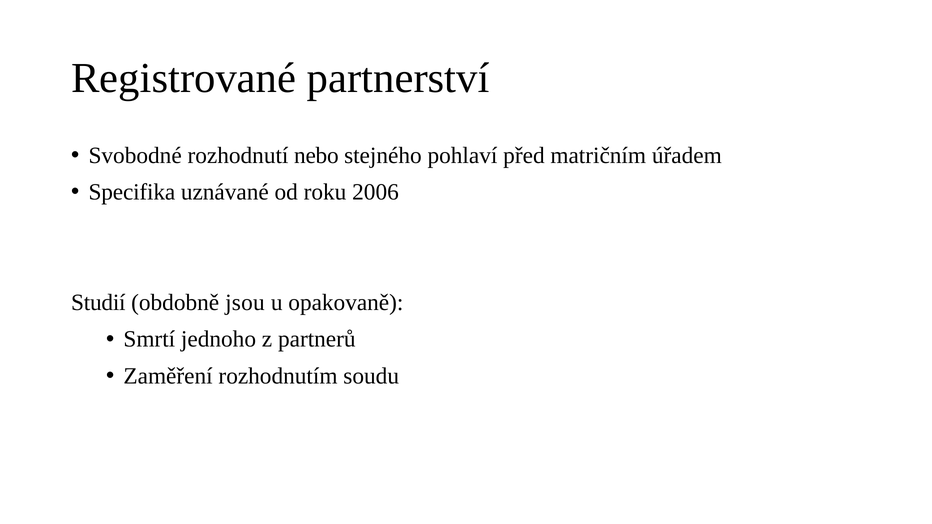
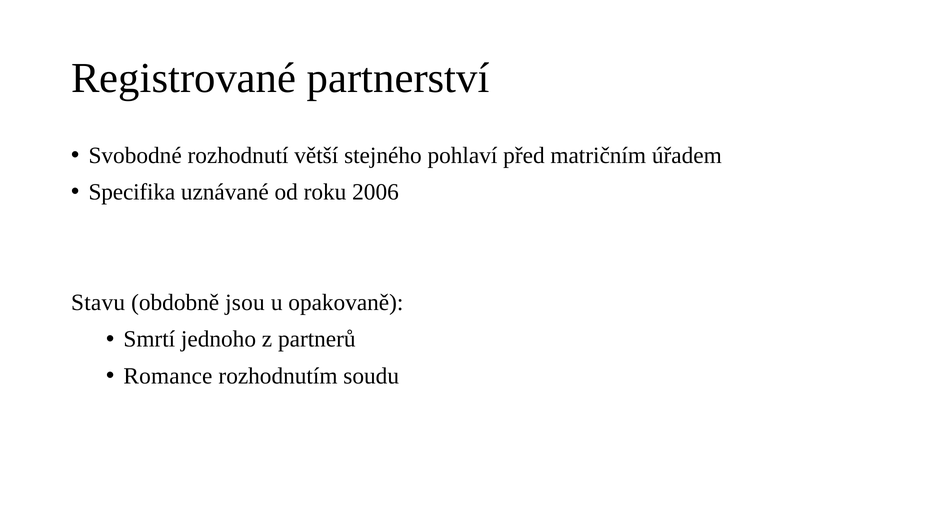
nebo: nebo -> větší
Studií: Studií -> Stavu
Zaměření: Zaměření -> Romance
